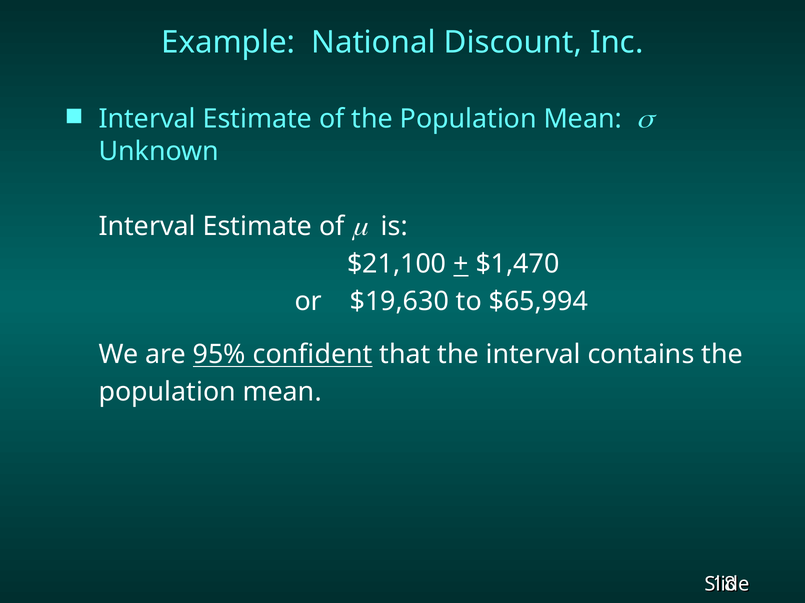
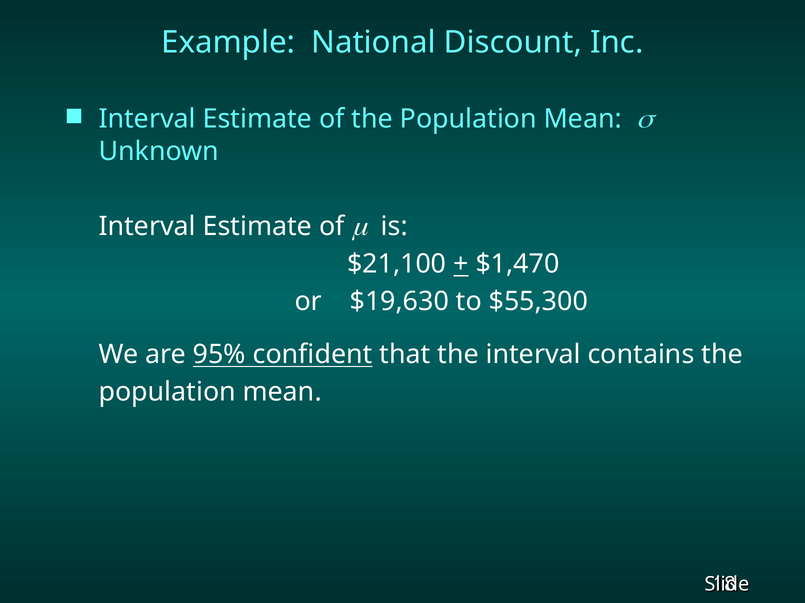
$65,994: $65,994 -> $55,300
